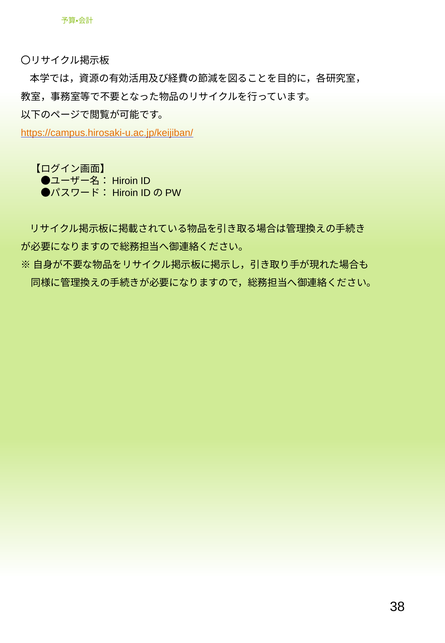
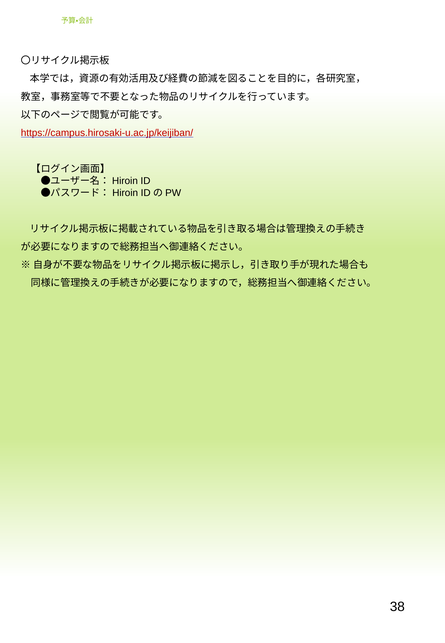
https://campus.hirosaki-u.ac.jp/keijiban/ colour: orange -> red
